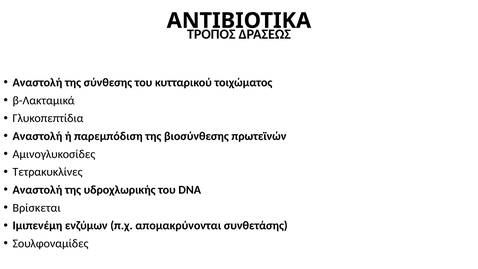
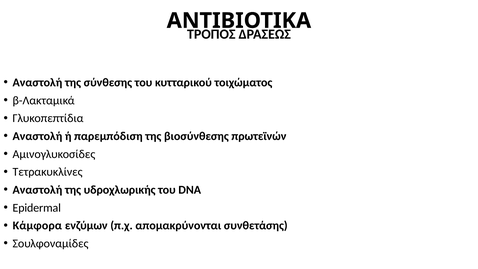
Βρίσκεται: Βρίσκεται -> Epidermal
Ιμιπενέμη: Ιμιπενέμη -> Κάμφορα
